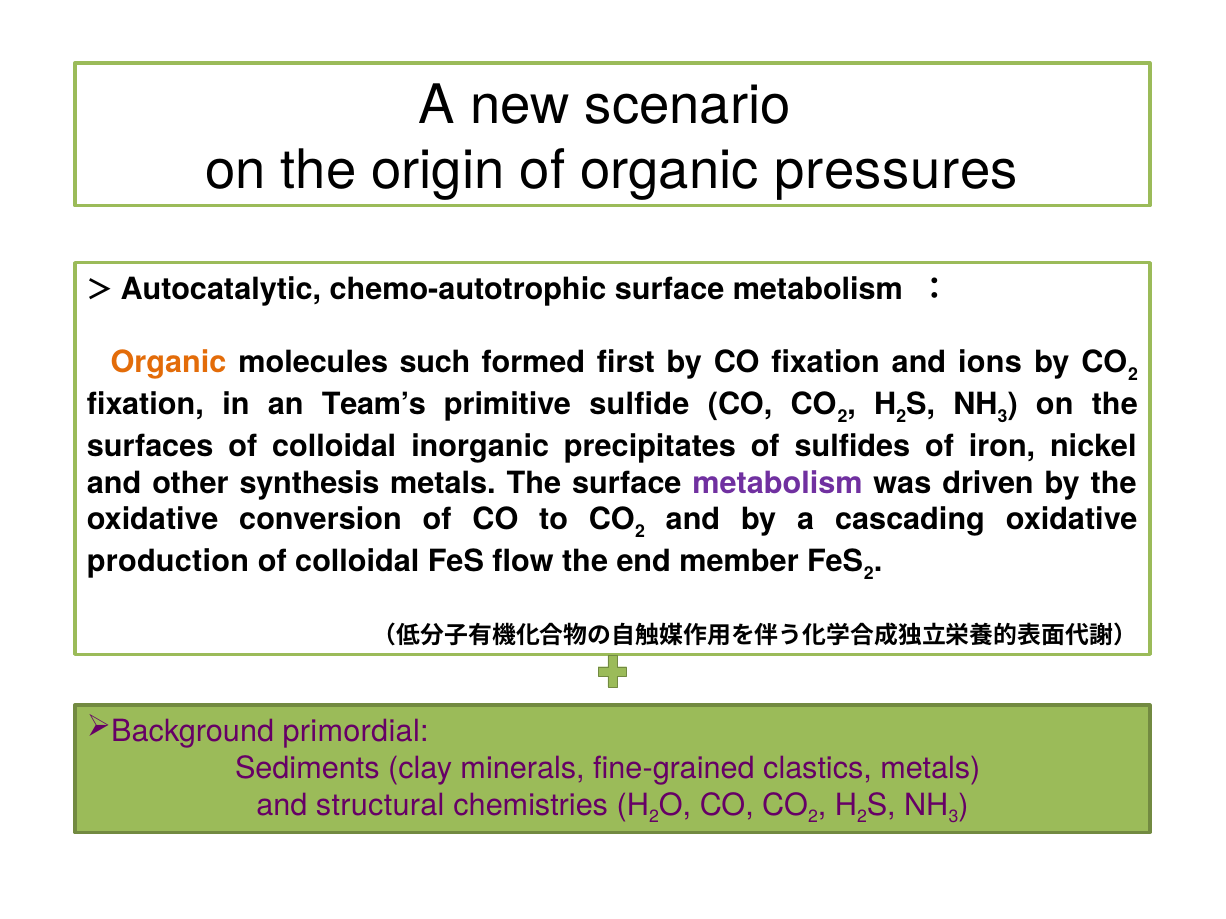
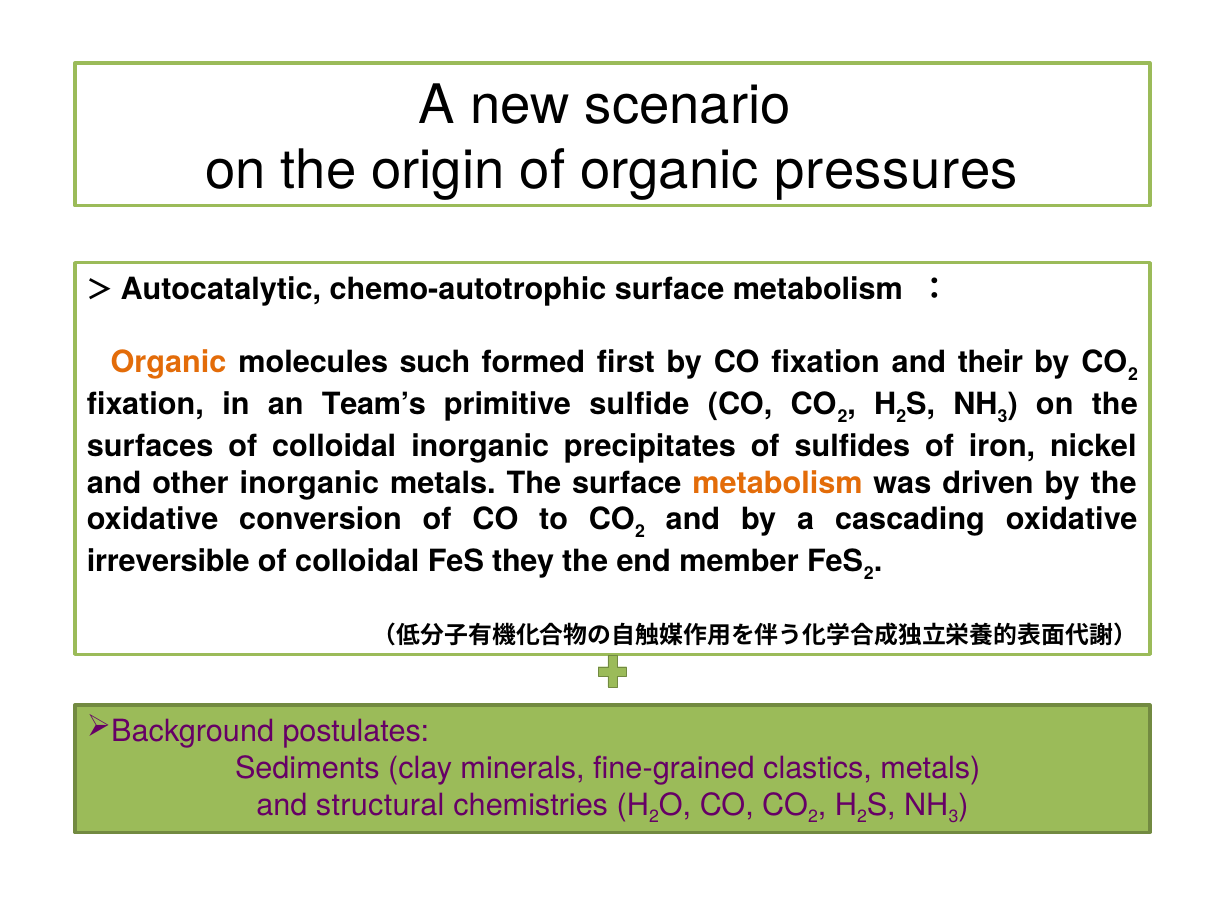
ions: ions -> their
other synthesis: synthesis -> inorganic
metabolism at (778, 483) colour: purple -> orange
production: production -> irreversible
flow: flow -> they
primordial: primordial -> postulates
